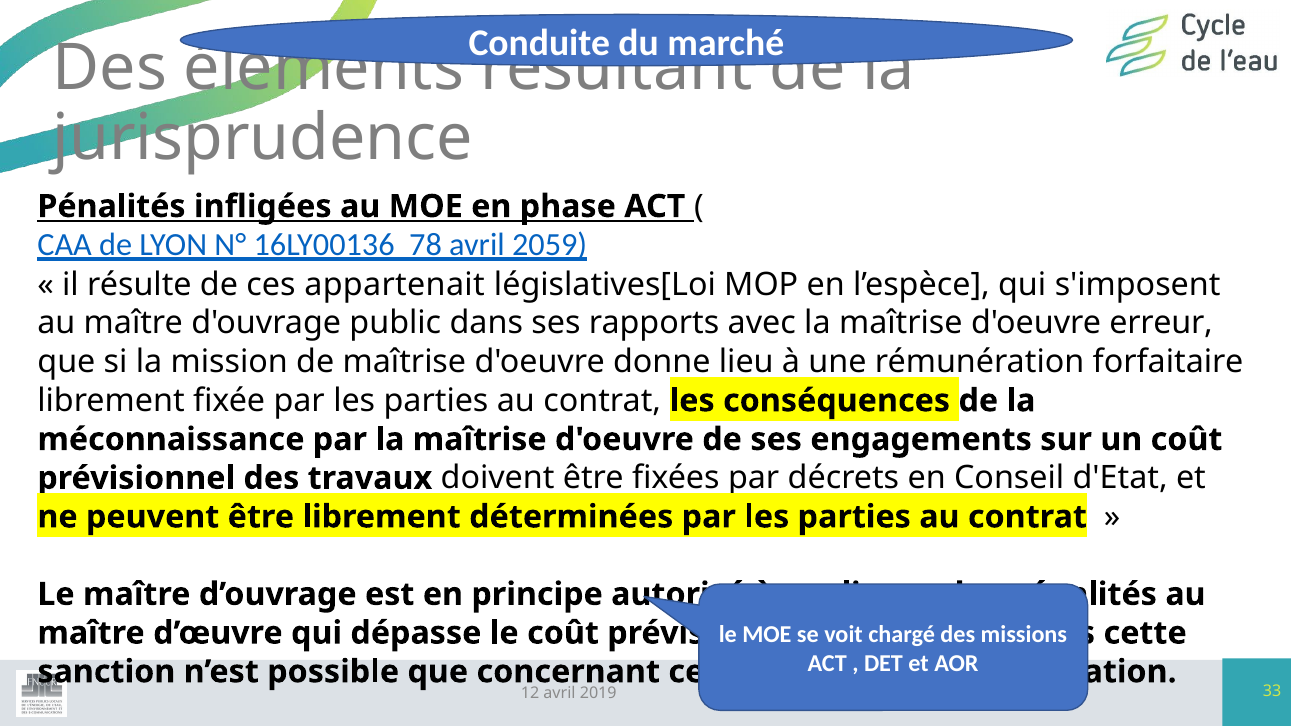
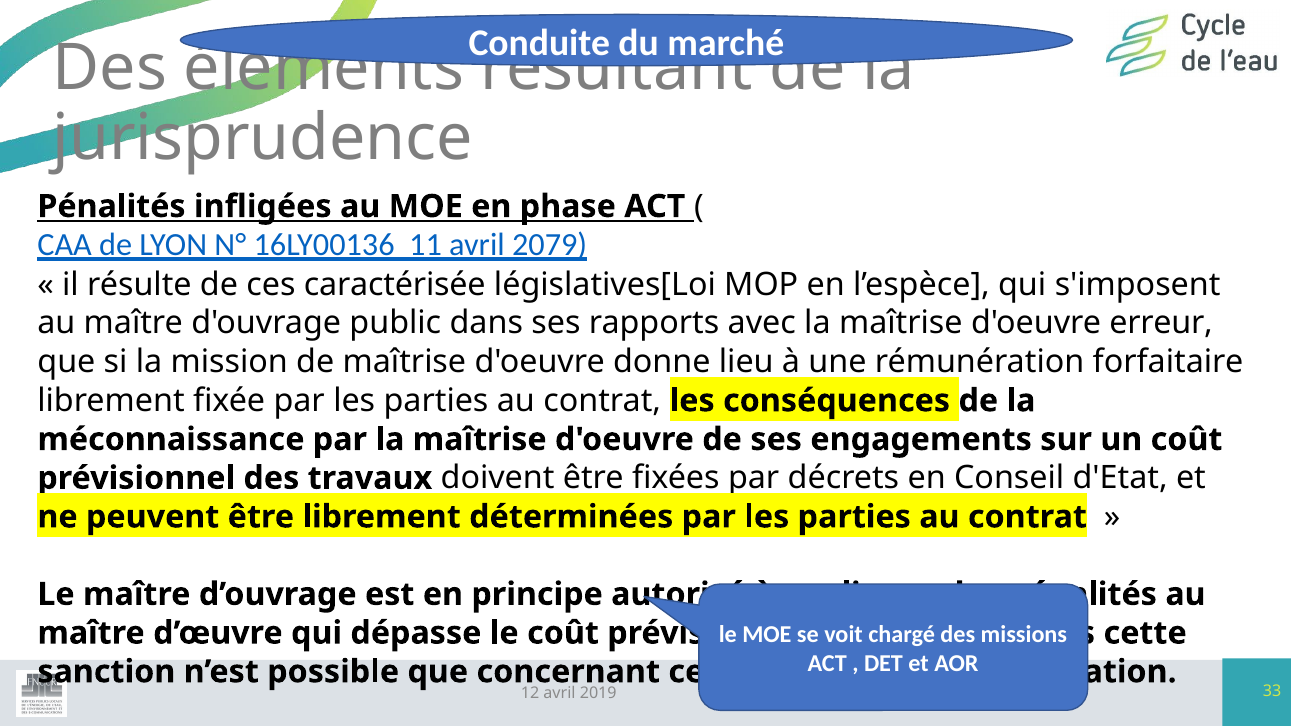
78: 78 -> 11
2059: 2059 -> 2079
appartenait: appartenait -> caractérisée
